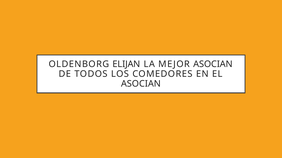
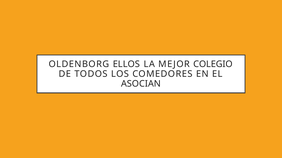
ELIJAN: ELIJAN -> ELLOS
MEJOR ASOCIAN: ASOCIAN -> COLEGIO
